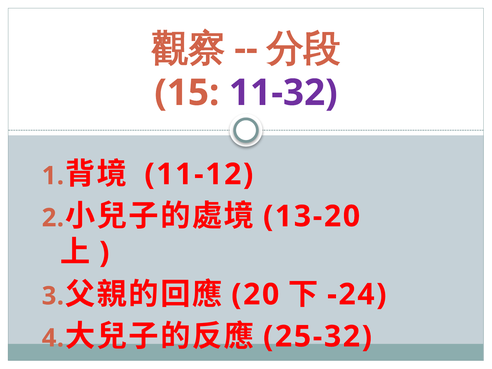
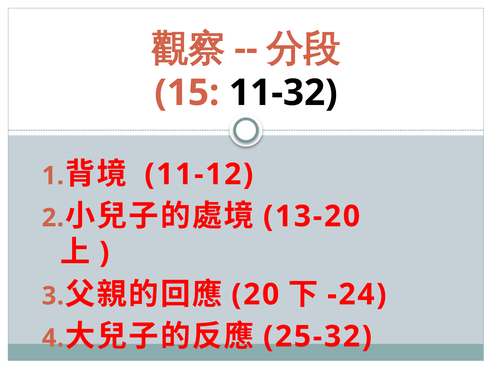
11-32 colour: purple -> black
